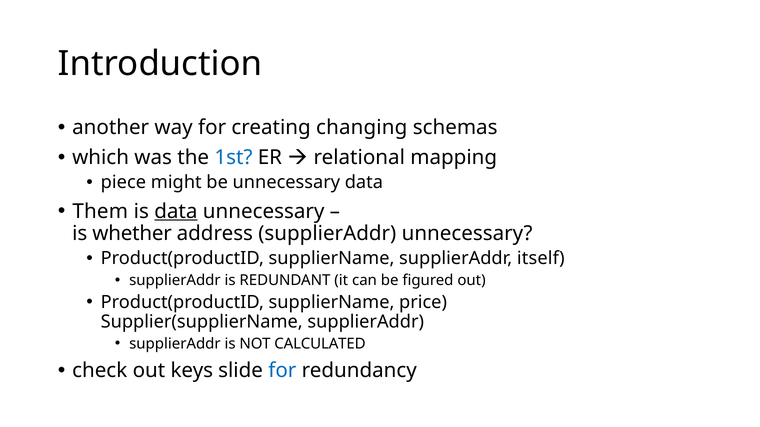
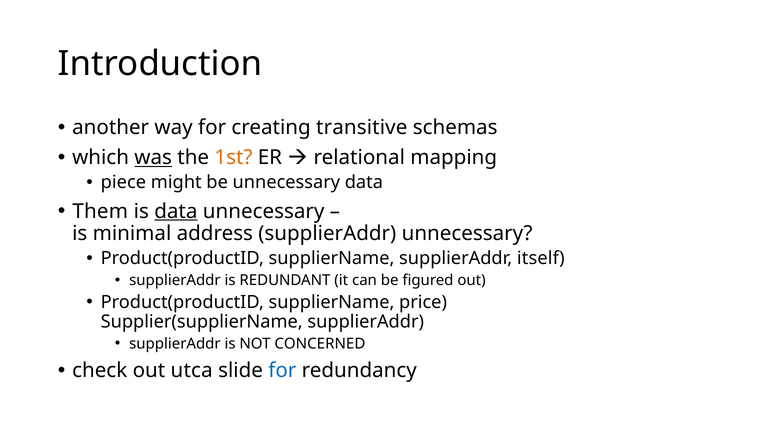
changing: changing -> transitive
was underline: none -> present
1st colour: blue -> orange
whether: whether -> minimal
CALCULATED: CALCULATED -> CONCERNED
keys: keys -> utca
